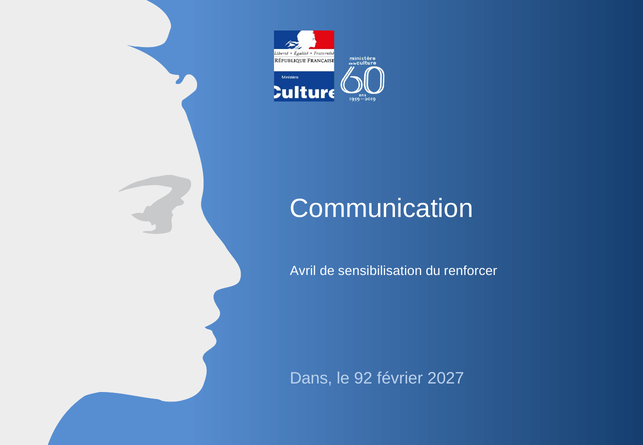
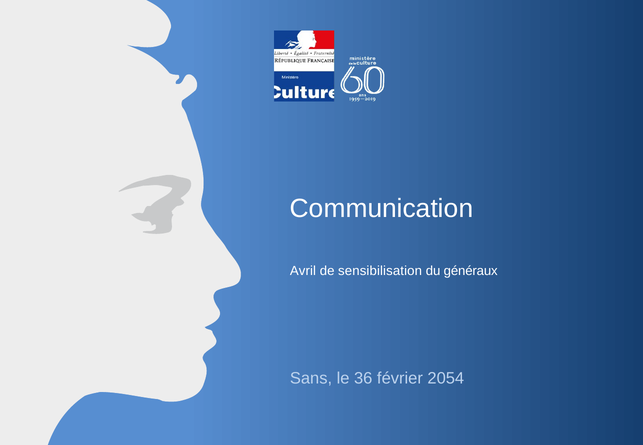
renforcer: renforcer -> généraux
Dans: Dans -> Sans
92: 92 -> 36
2027: 2027 -> 2054
